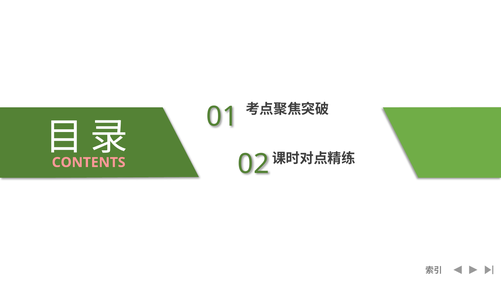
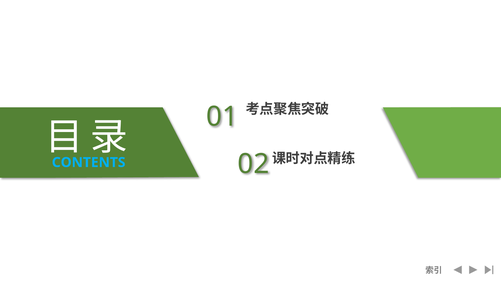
CONTENTS colour: pink -> light blue
